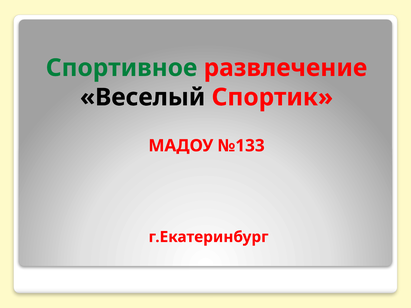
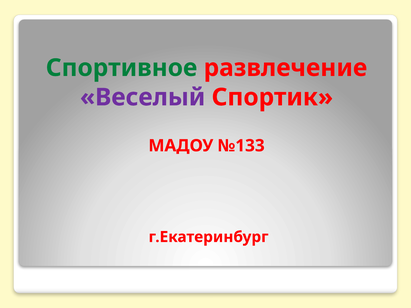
Веселый colour: black -> purple
